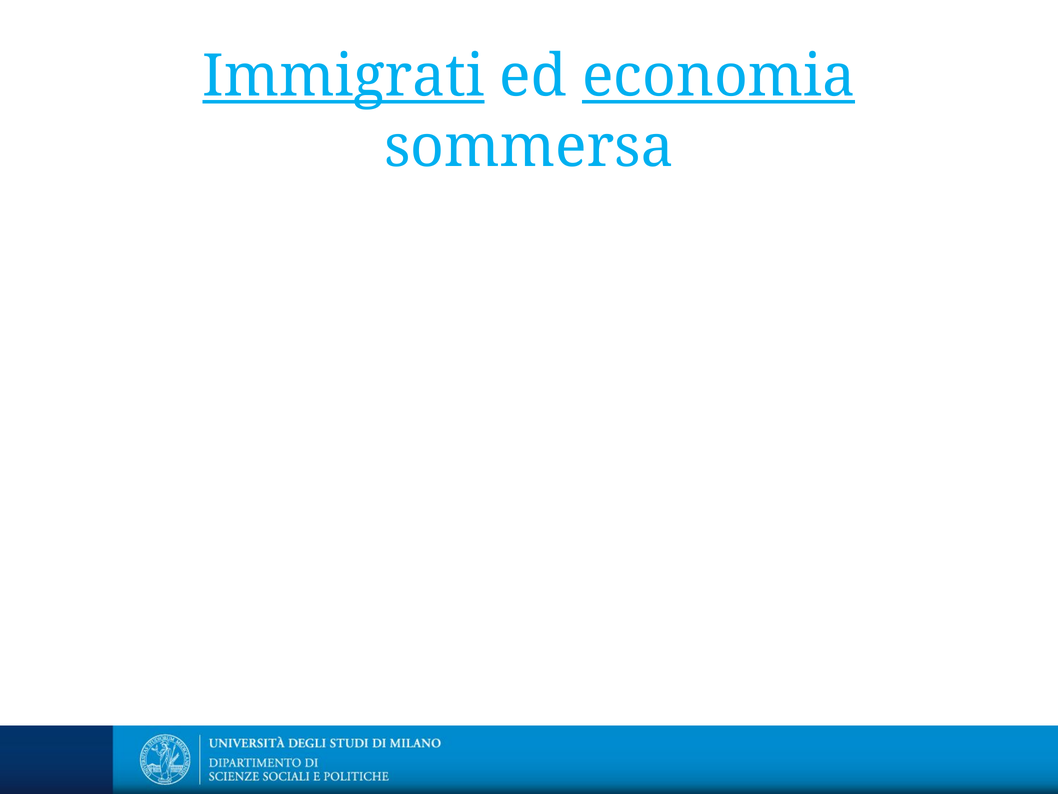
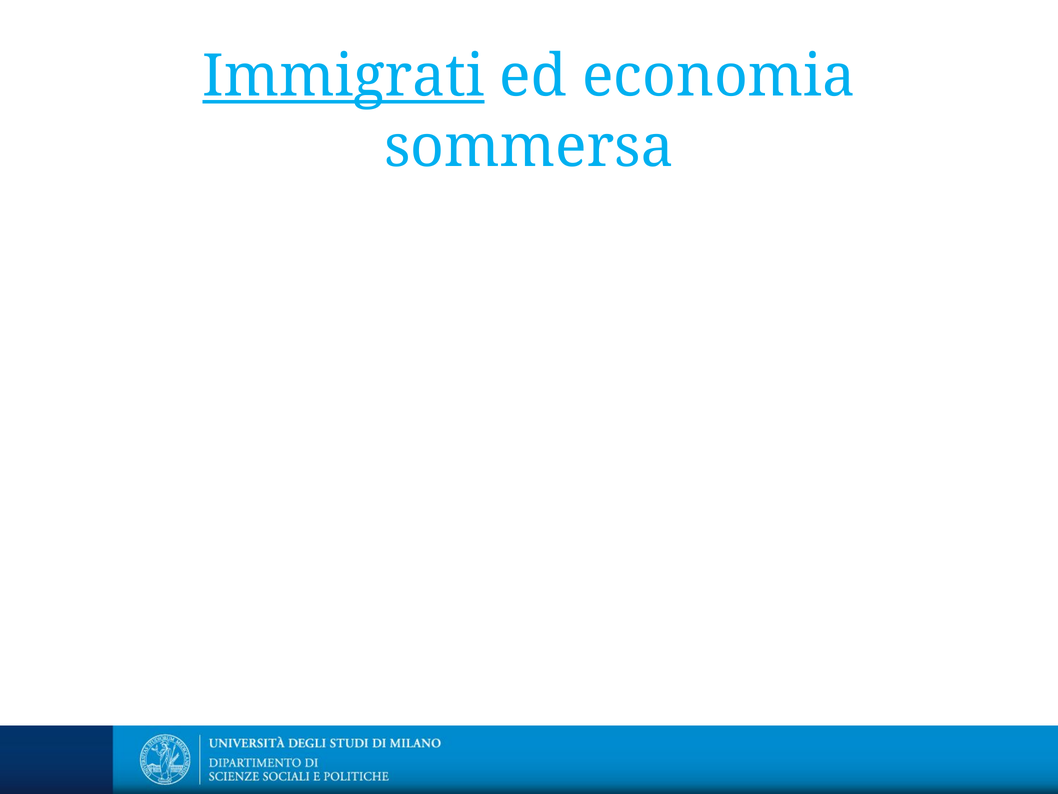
economia underline: present -> none
